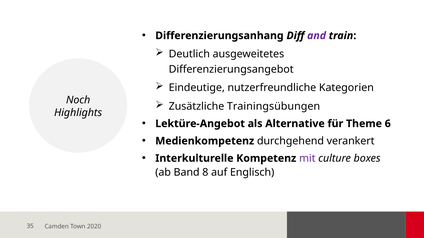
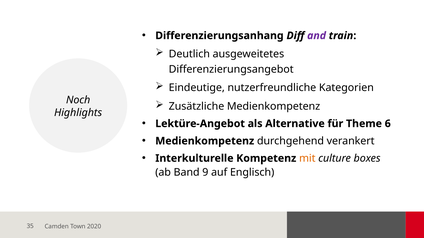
Zusätzliche Trainingsübungen: Trainingsübungen -> Medienkompetenz
mit colour: purple -> orange
8: 8 -> 9
